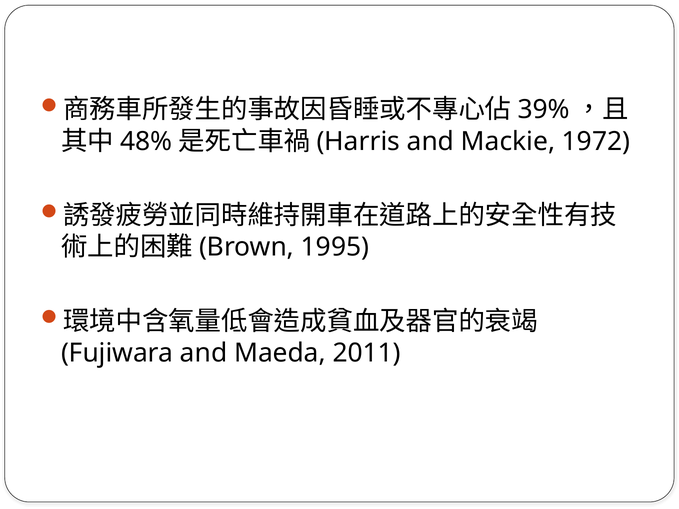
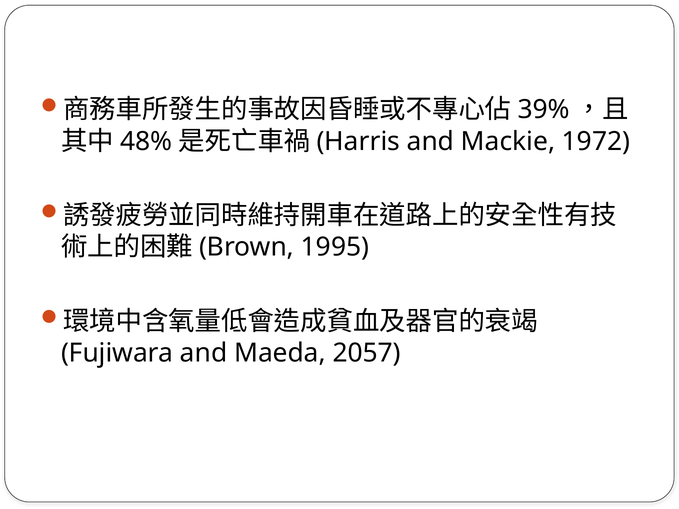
2011: 2011 -> 2057
